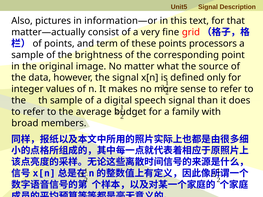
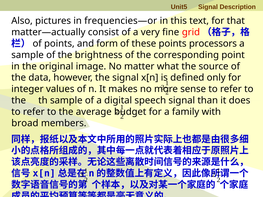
information—or: information—or -> frequencies—or
term: term -> form
